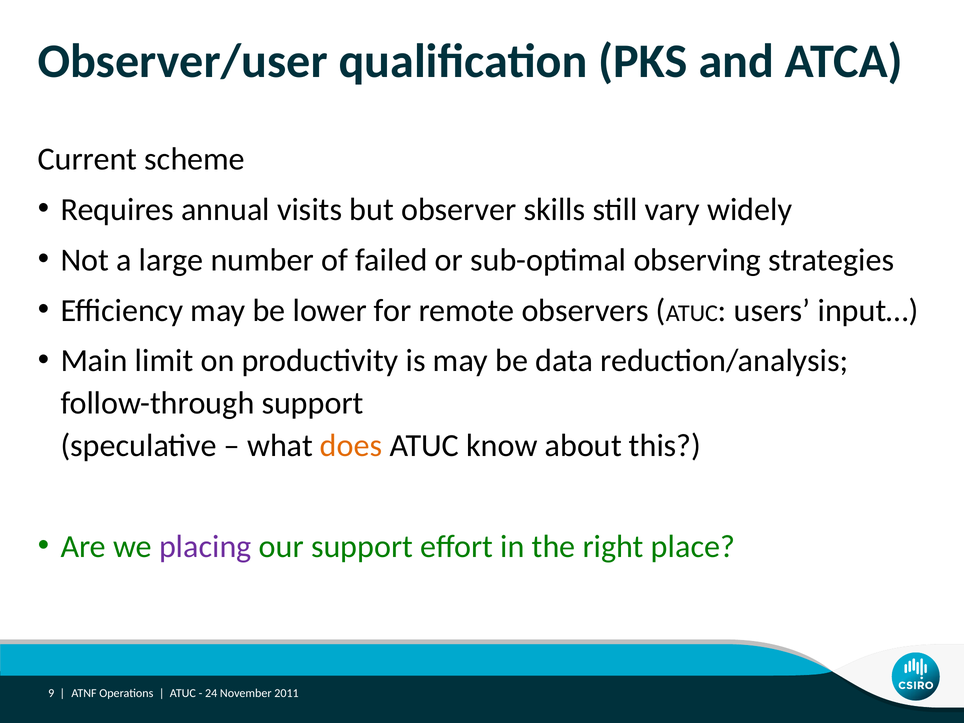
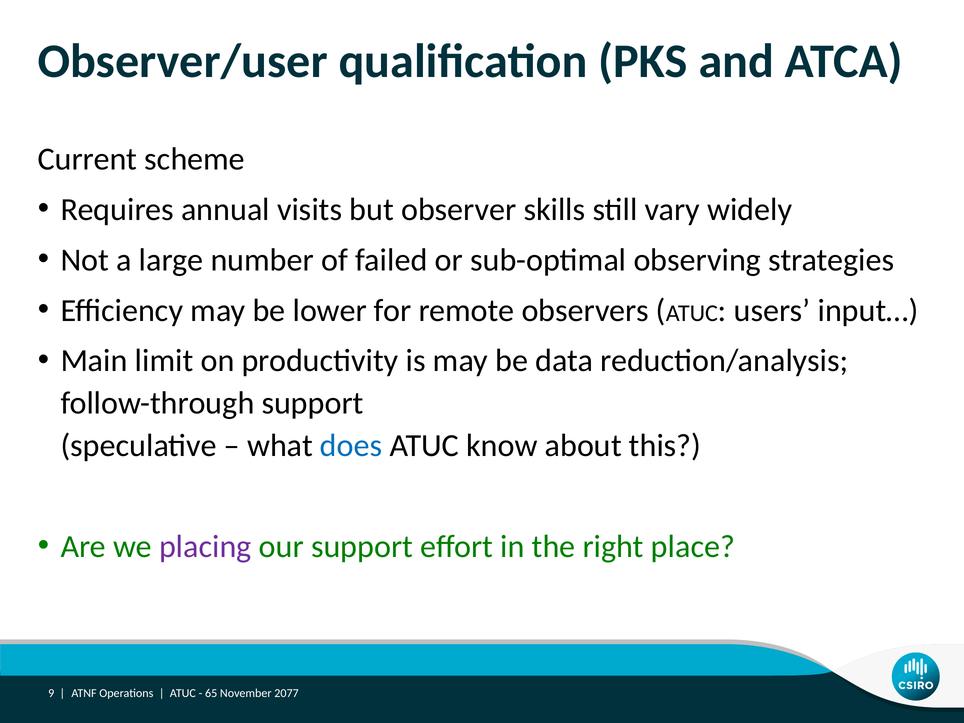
does colour: orange -> blue
24: 24 -> 65
2011: 2011 -> 2077
